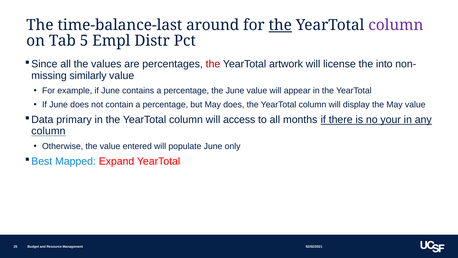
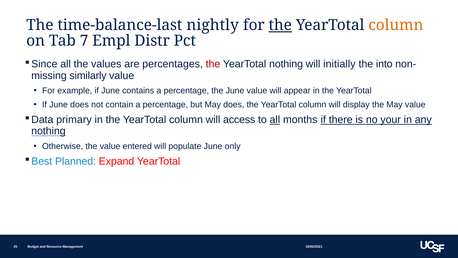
around: around -> nightly
column at (396, 25) colour: purple -> orange
5: 5 -> 7
YearTotal artwork: artwork -> nothing
license: license -> initially
all at (275, 120) underline: none -> present
column at (48, 131): column -> nothing
Mapped: Mapped -> Planned
